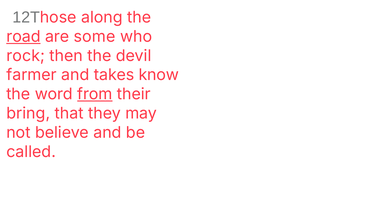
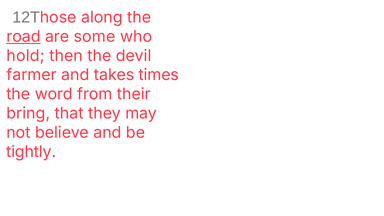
rock: rock -> hold
know: know -> times
from underline: present -> none
called: called -> tightly
